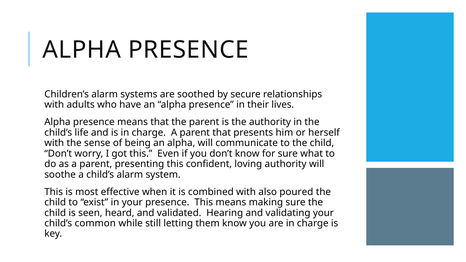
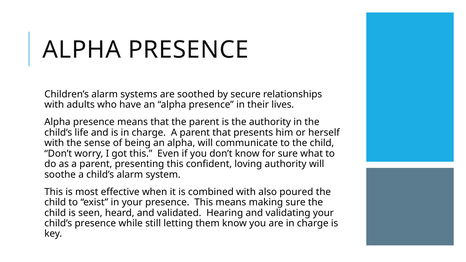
child’s common: common -> presence
